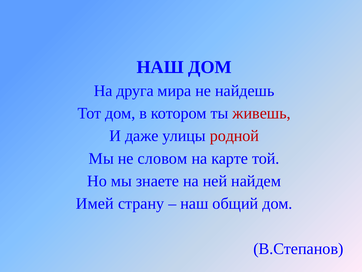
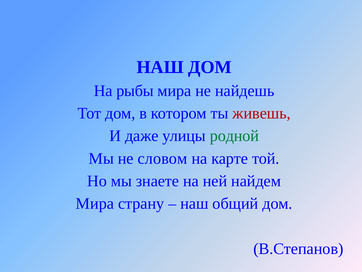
друга: друга -> рыбы
родной colour: red -> green
Имей at (95, 203): Имей -> Мира
